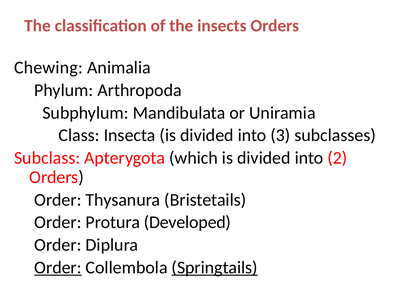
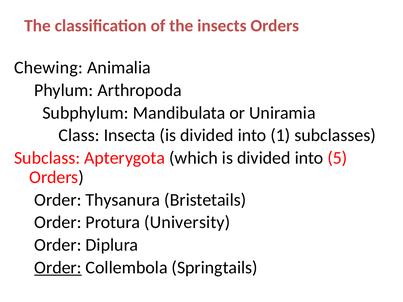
3: 3 -> 1
2: 2 -> 5
Developed: Developed -> University
Springtails underline: present -> none
